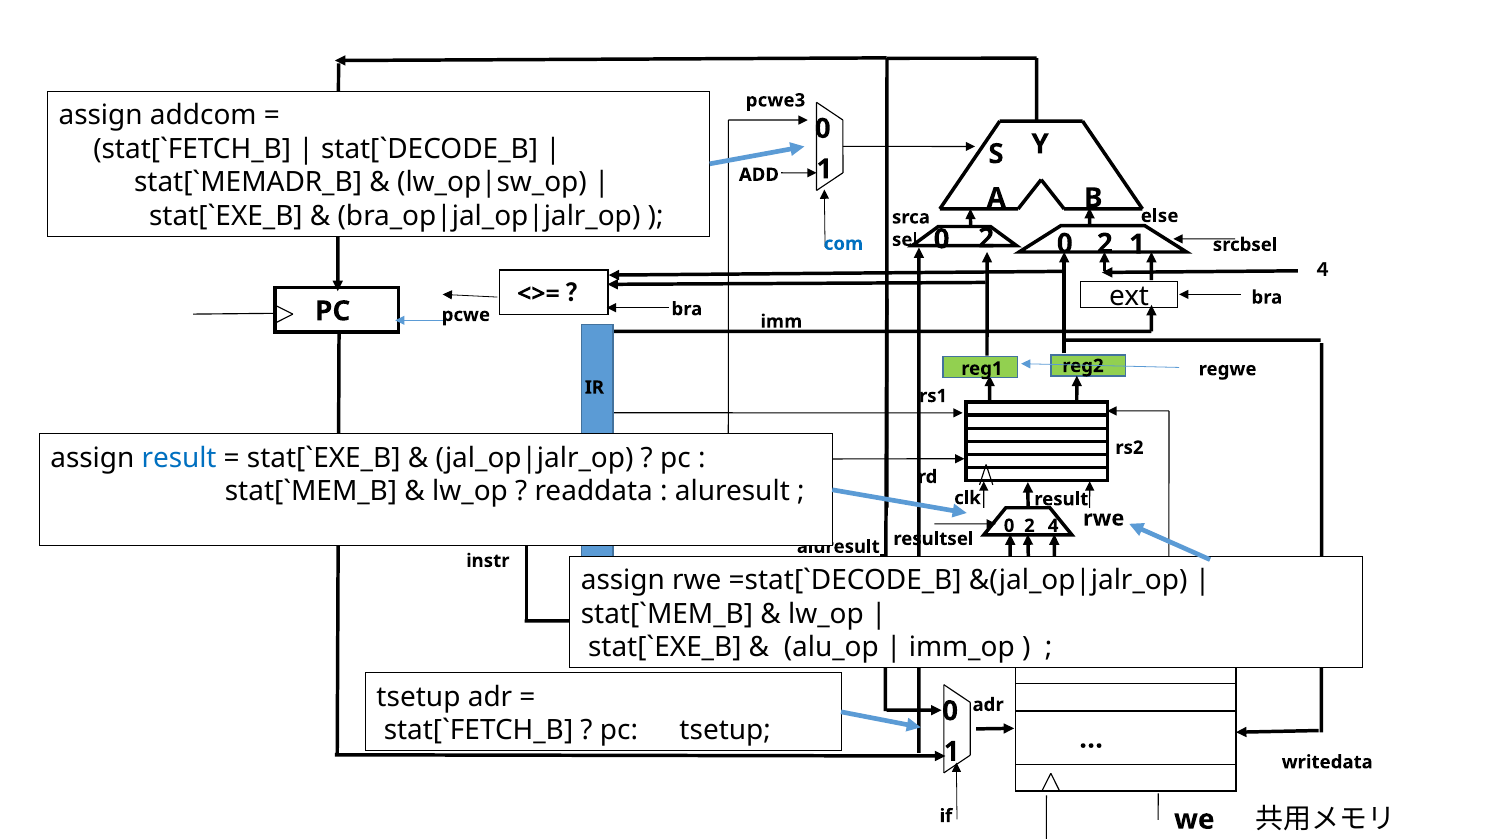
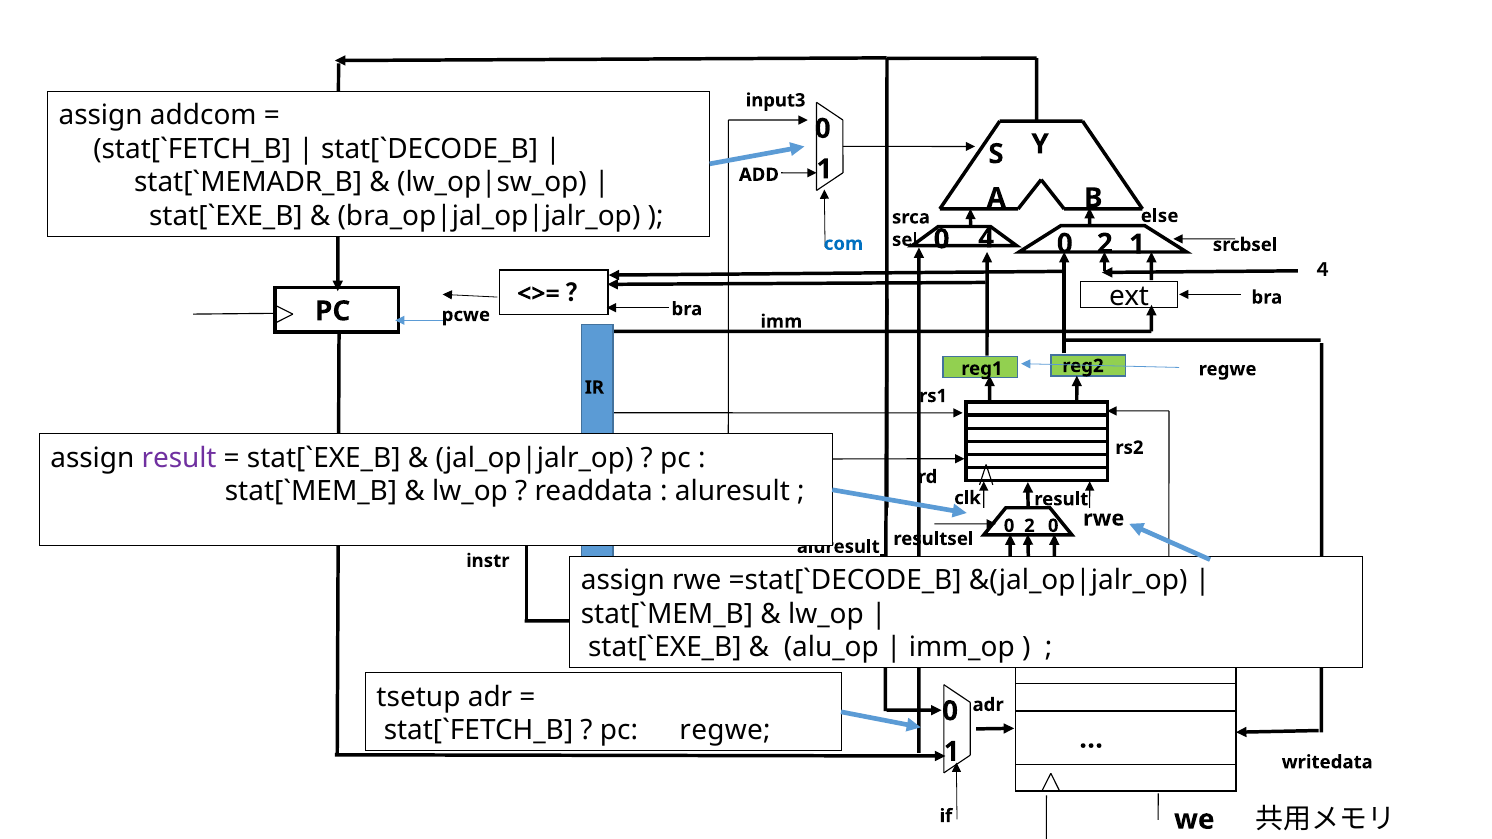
pcwe3: pcwe3 -> input3
0 2: 2 -> 4
result at (179, 458) colour: blue -> purple
0 4: 4 -> 0
pc tsetup: tsetup -> regwe
